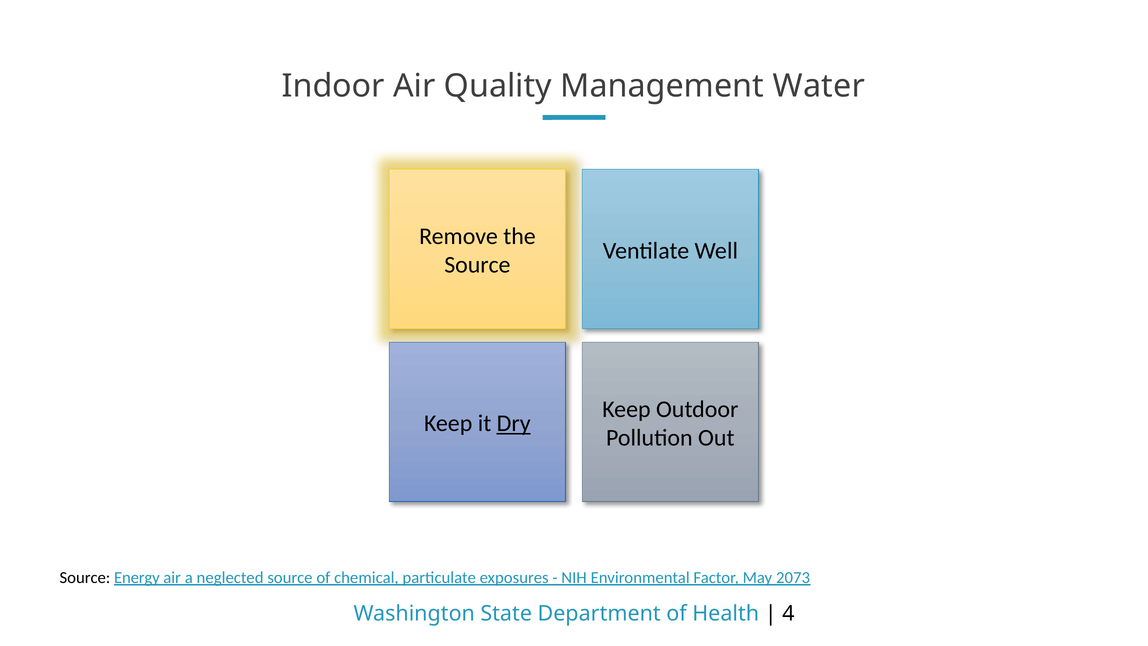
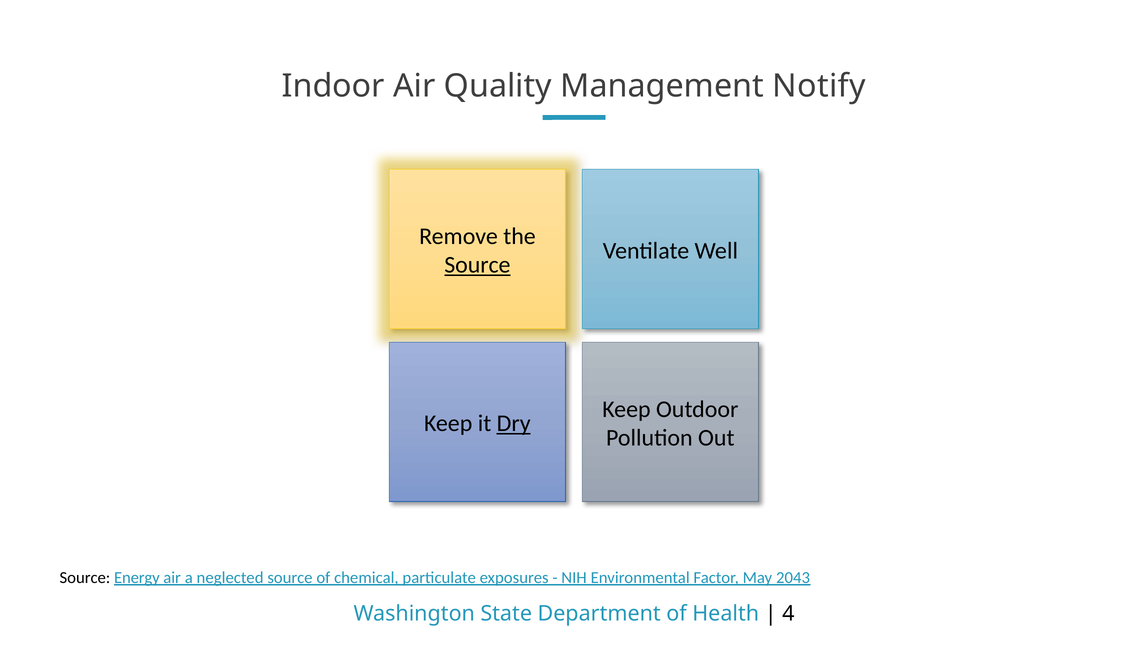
Water: Water -> Notify
Source at (477, 265) underline: none -> present
2073: 2073 -> 2043
